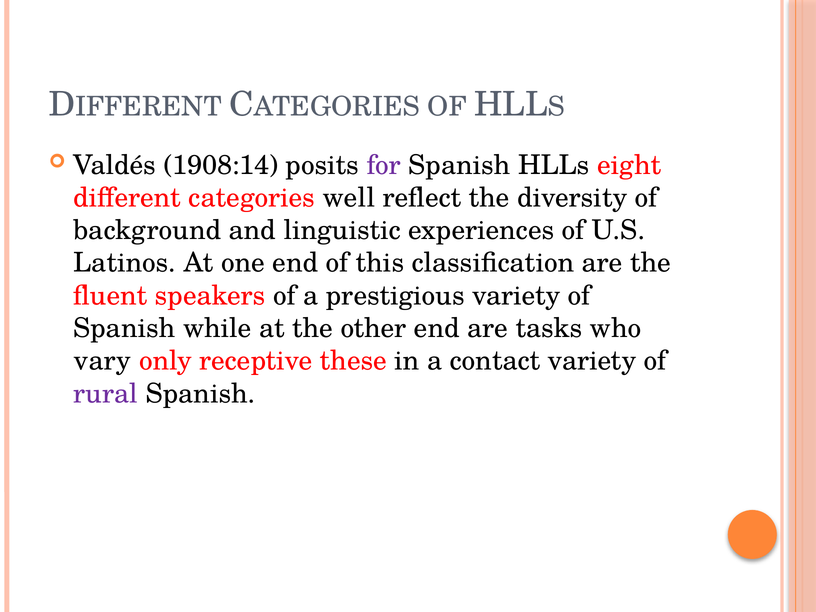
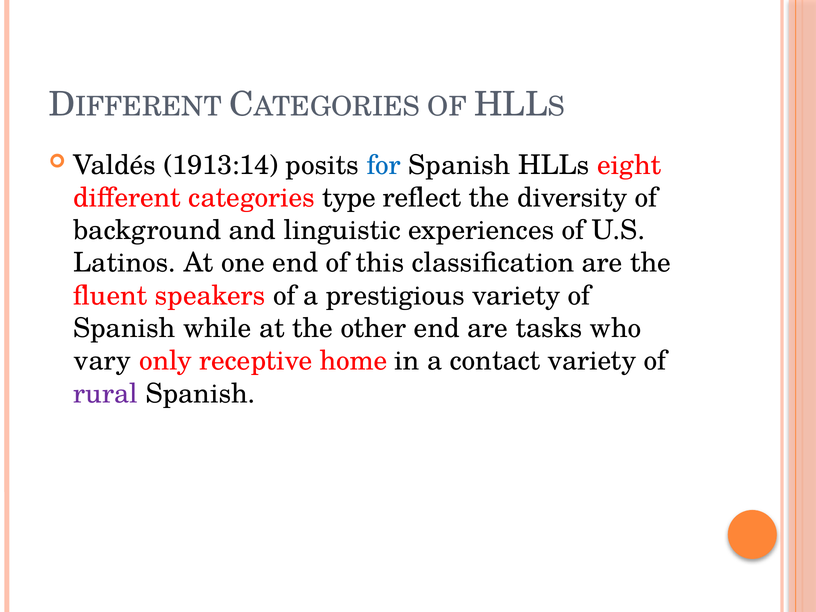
1908:14: 1908:14 -> 1913:14
for colour: purple -> blue
well: well -> type
these: these -> home
